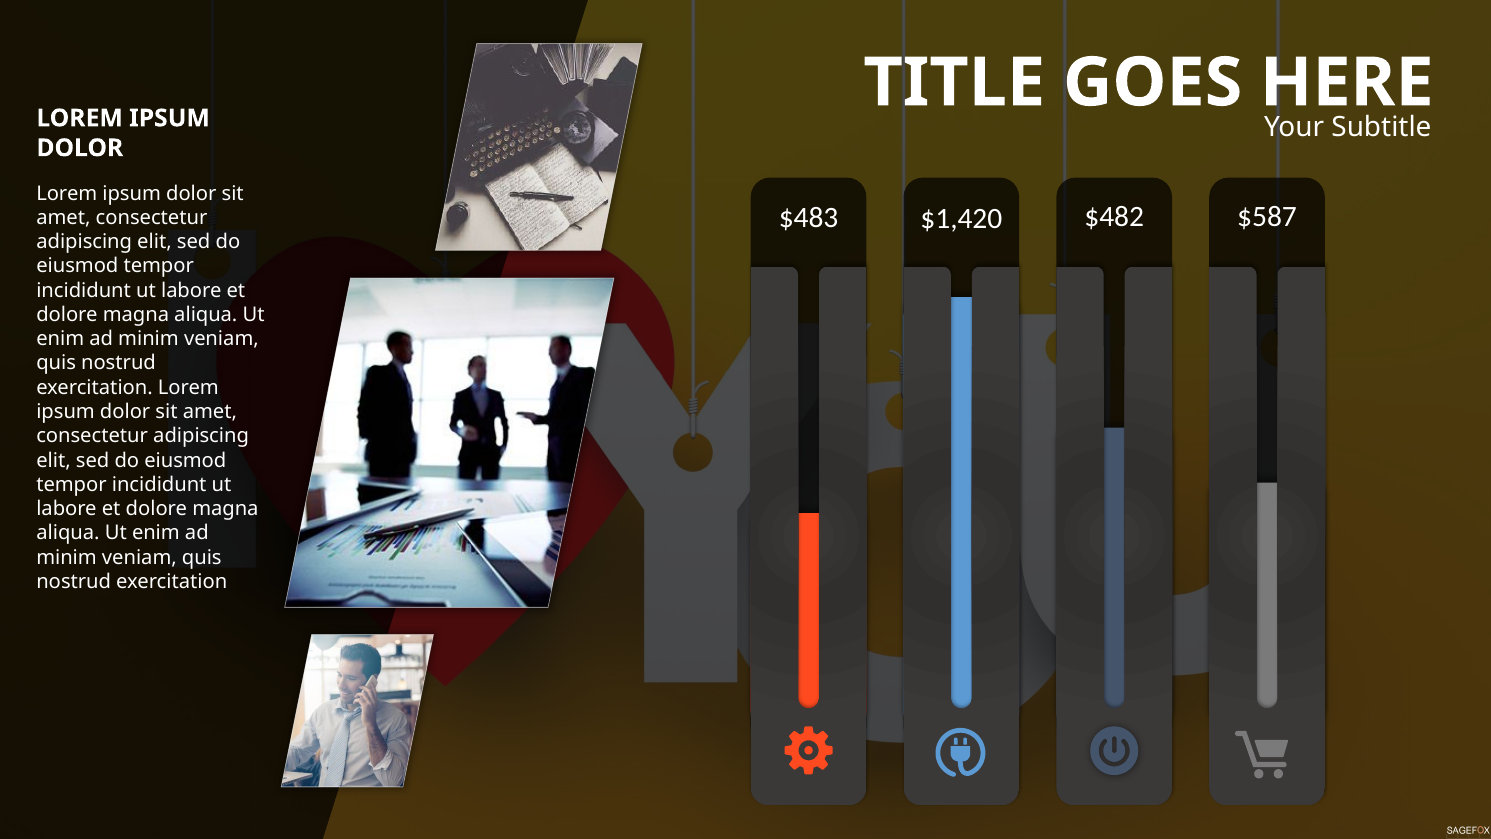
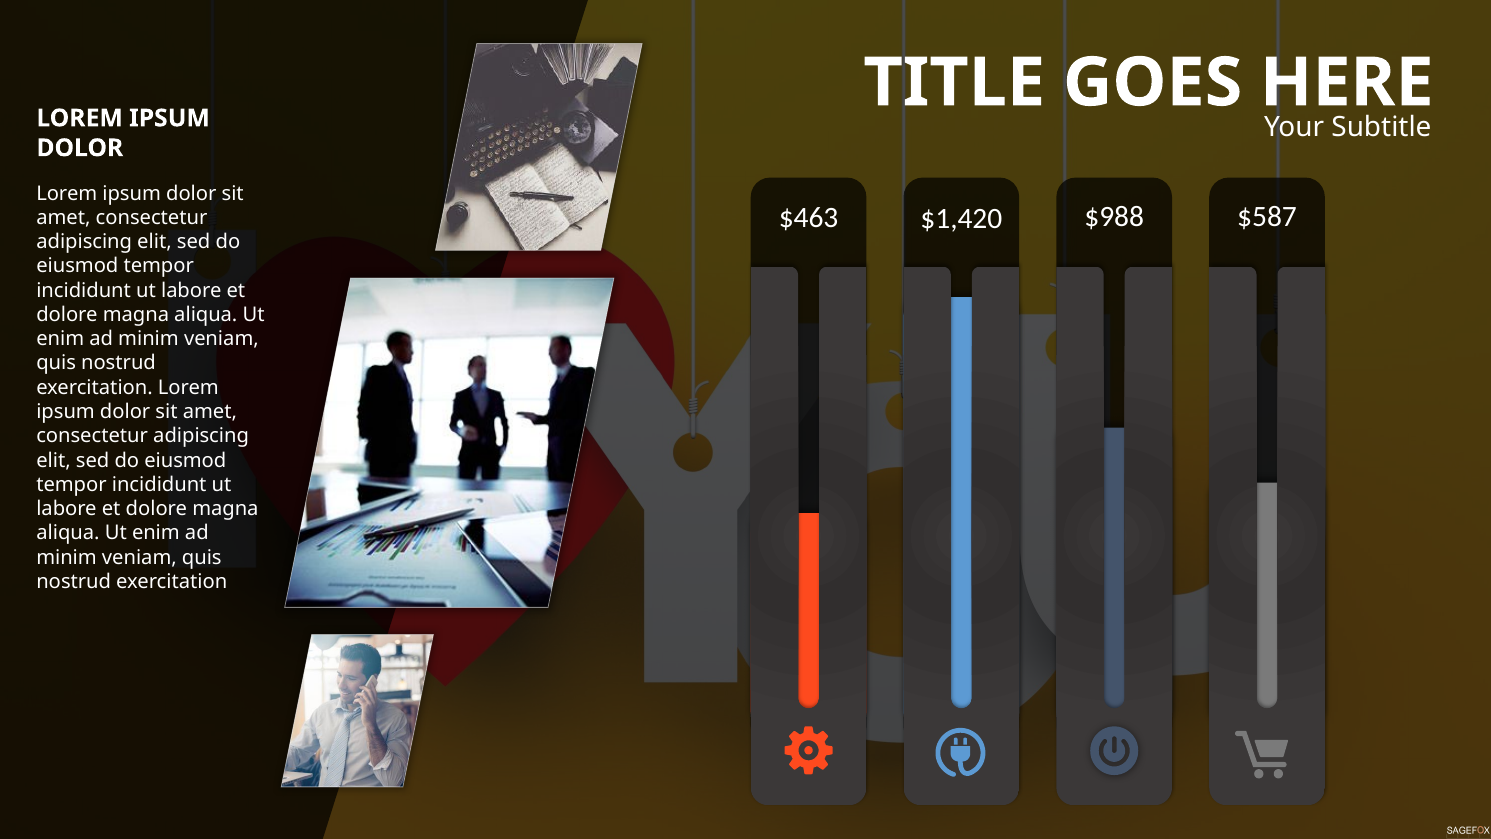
$483: $483 -> $463
$482: $482 -> $988
